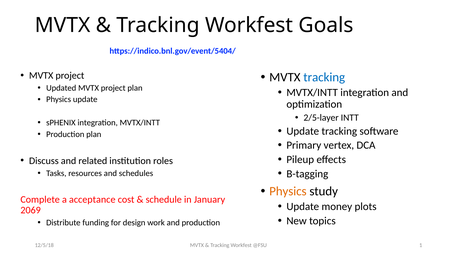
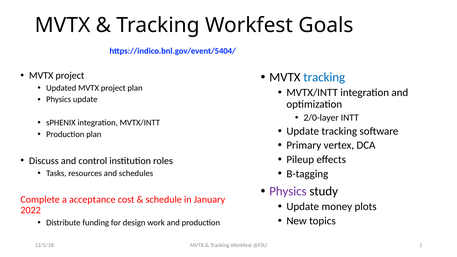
2/5-layer: 2/5-layer -> 2/0-layer
related: related -> control
Physics at (288, 191) colour: orange -> purple
2069: 2069 -> 2022
